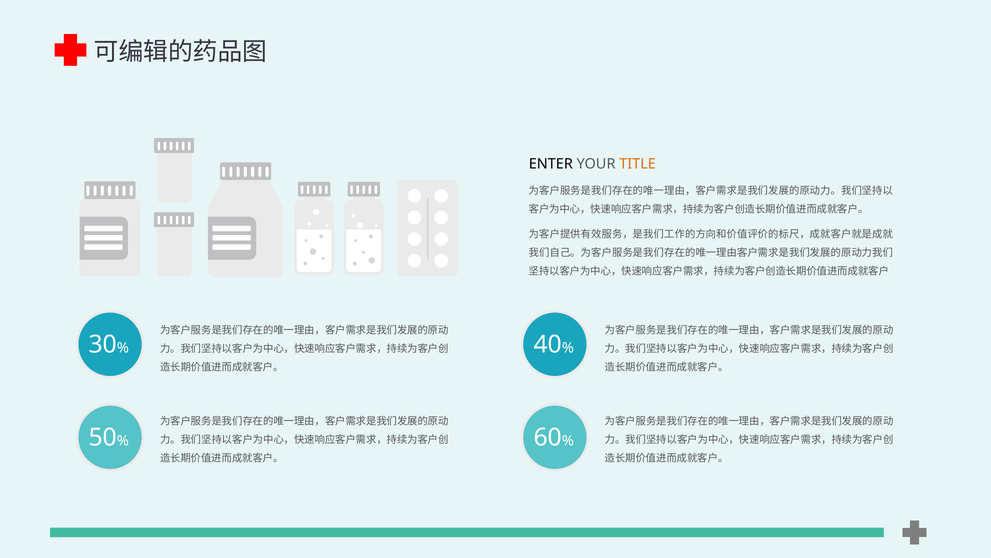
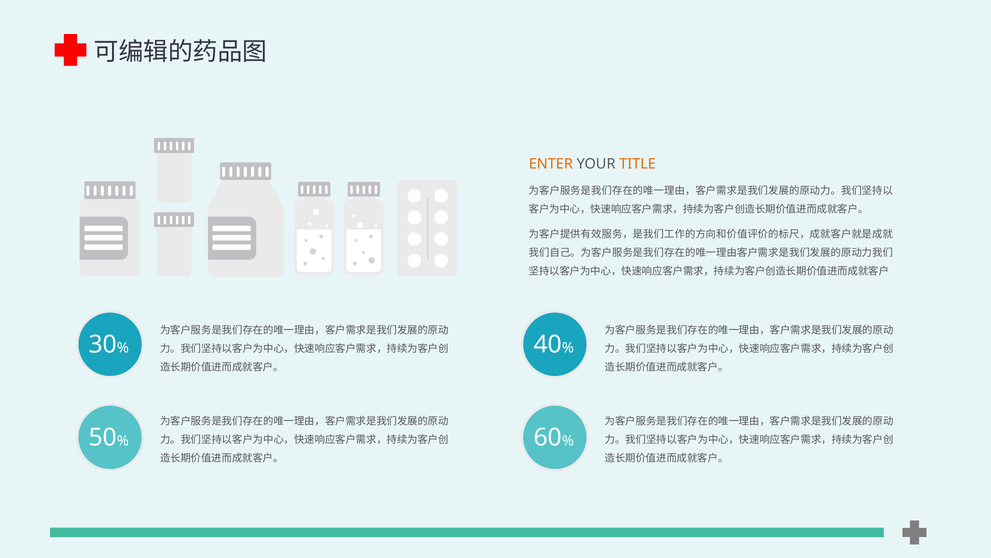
ENTER colour: black -> orange
